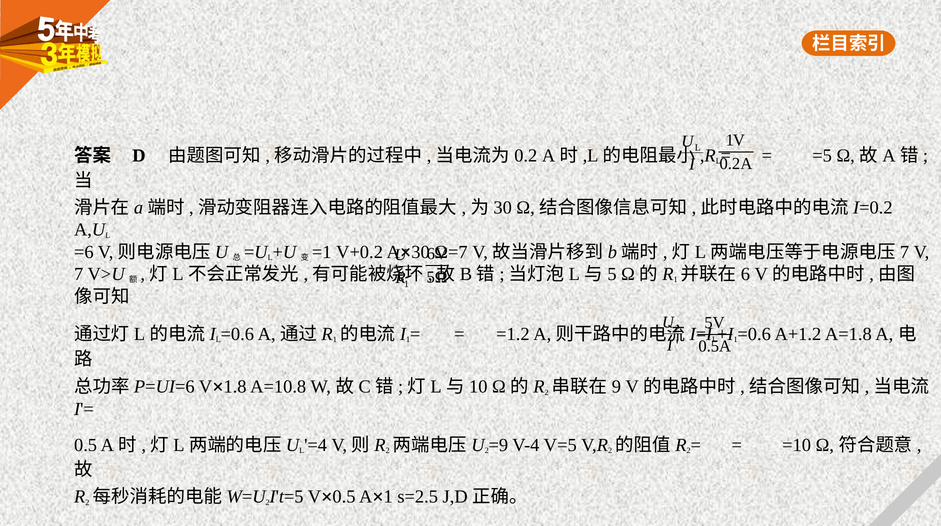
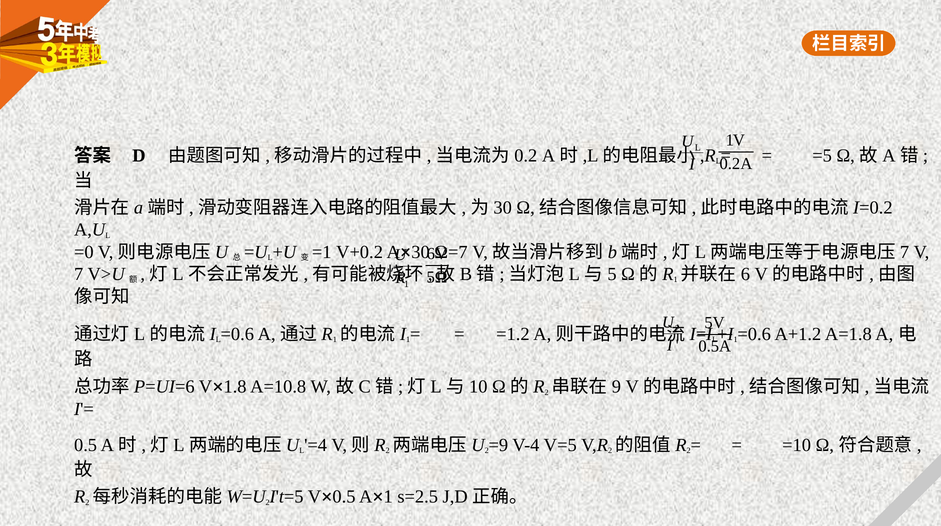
=6: =6 -> =0
